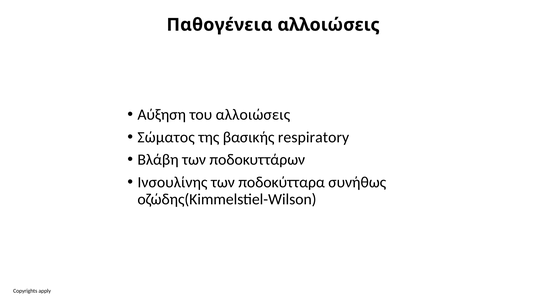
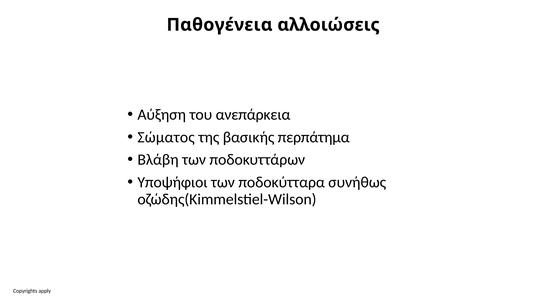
του αλλοιώσεις: αλλοιώσεις -> ανεπάρκεια
respiratory: respiratory -> περπάτημα
Ινσουλίνης: Ινσουλίνης -> Υποψήφιοι
